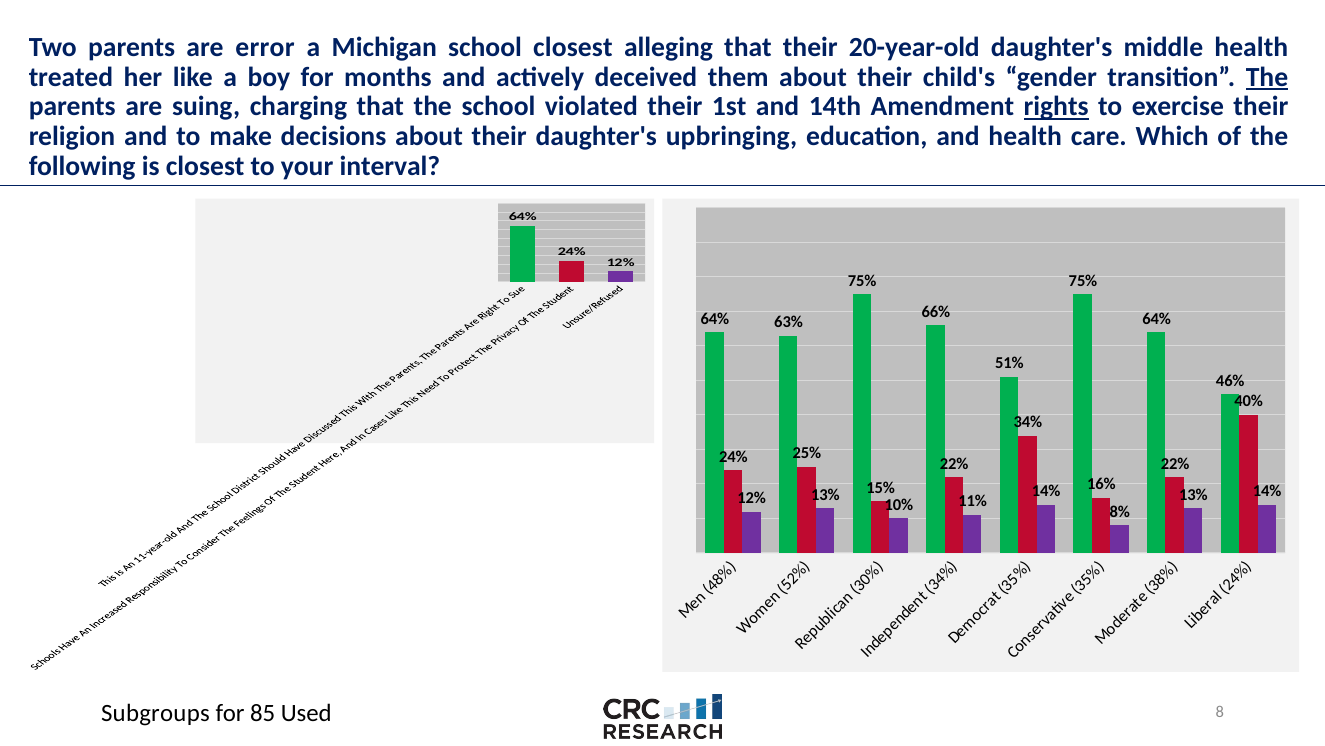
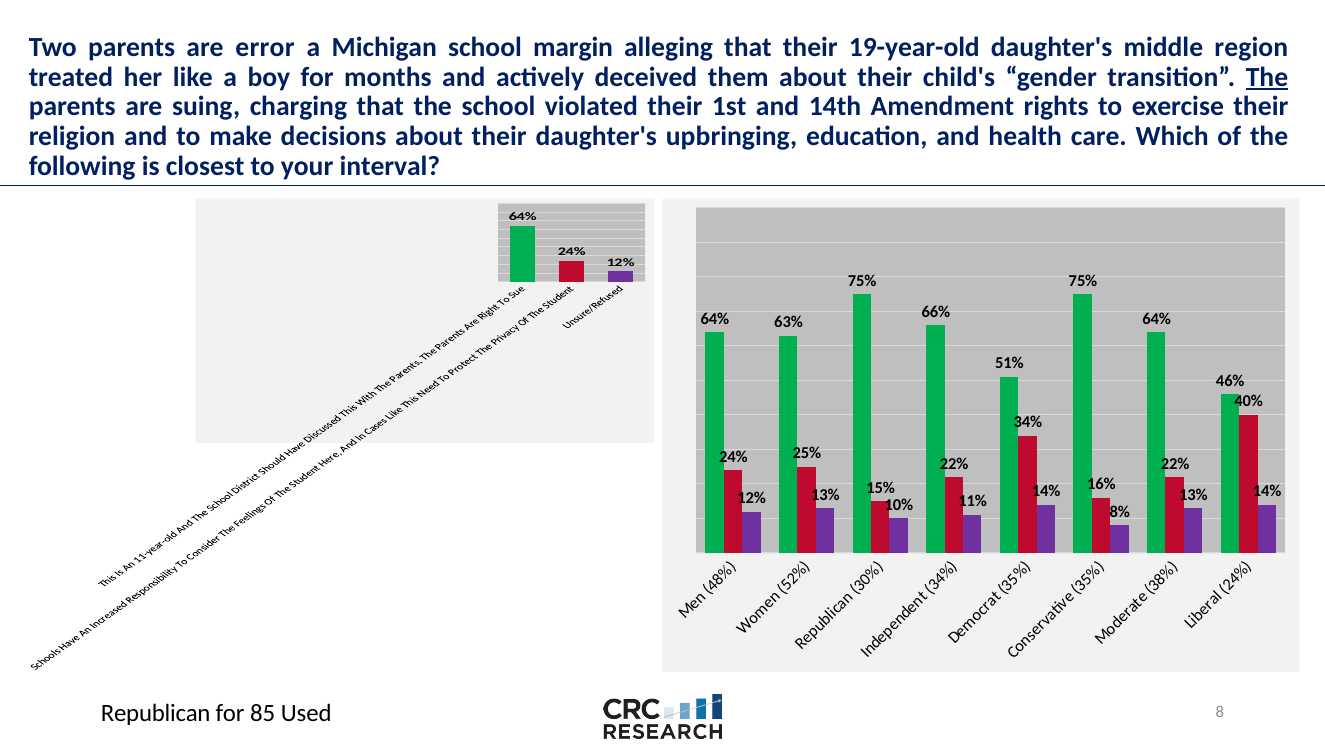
school closest: closest -> margin
20-year-old: 20-year-old -> 19-year-old
middle health: health -> region
rights underline: present -> none
Subgroups: Subgroups -> Republican
